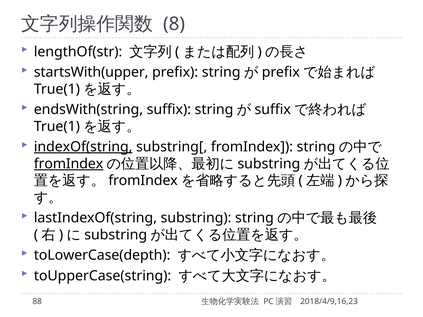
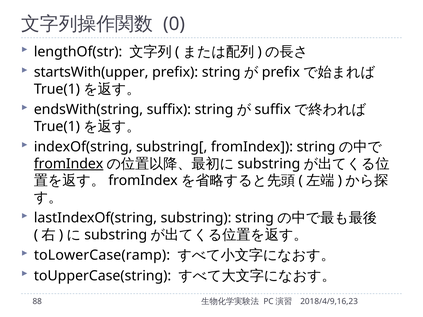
8: 8 -> 0
indexOf(string underline: present -> none
toLowerCase(depth: toLowerCase(depth -> toLowerCase(ramp
